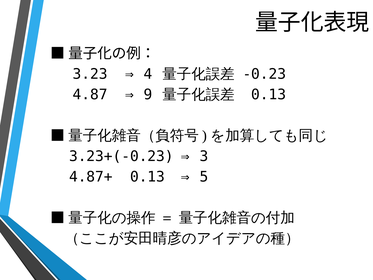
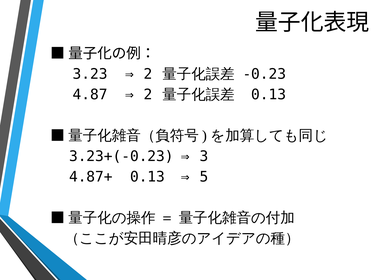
4 at (148, 74): 4 -> 2
9 at (148, 94): 9 -> 2
